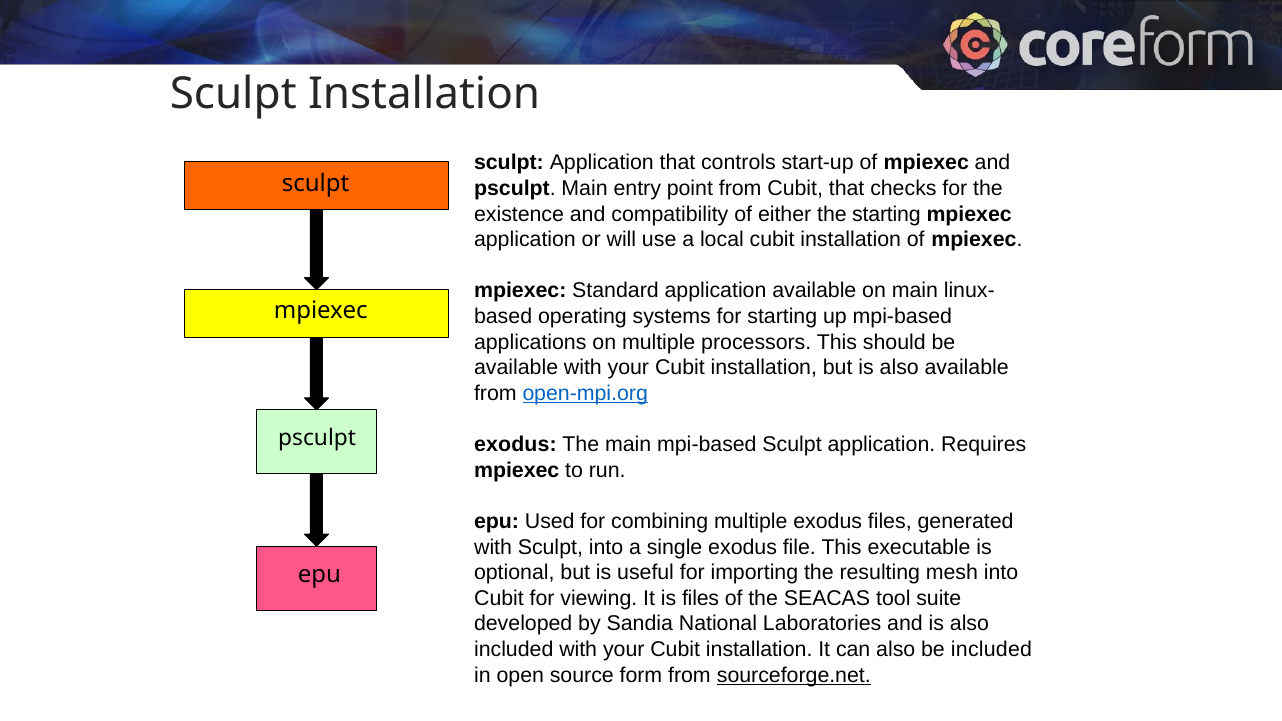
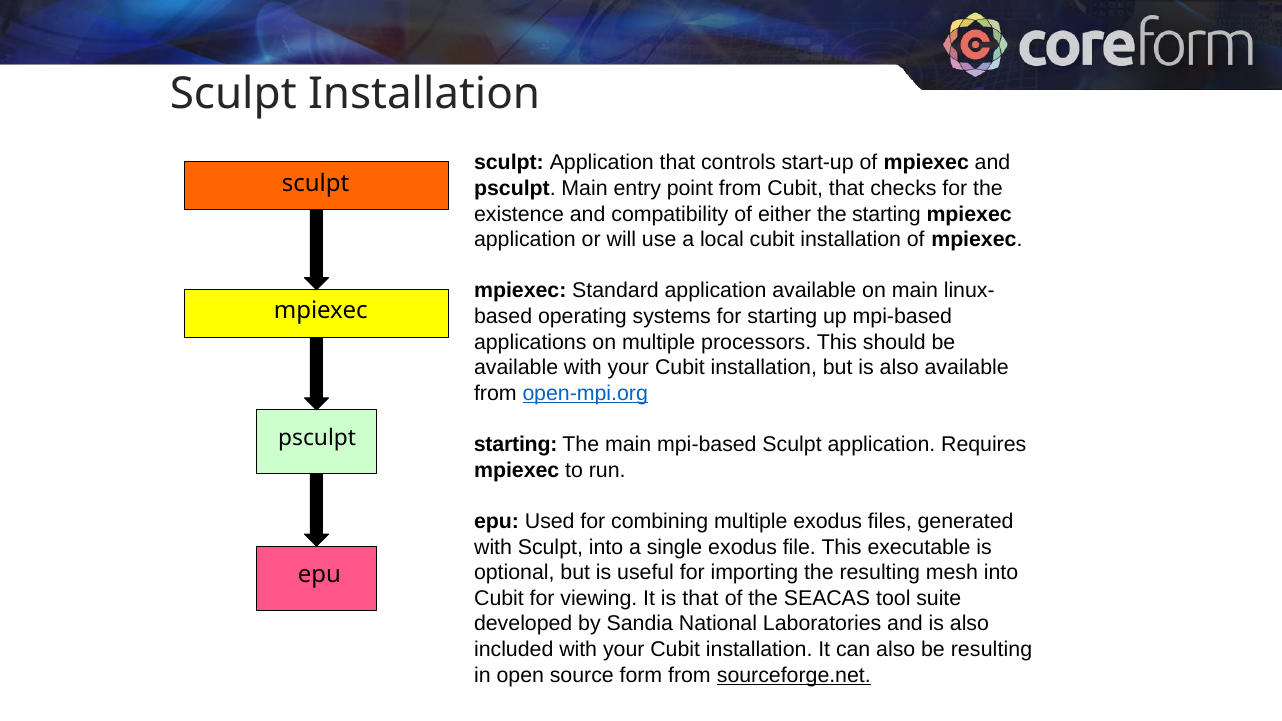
exodus at (515, 445): exodus -> starting
is files: files -> that
be included: included -> resulting
